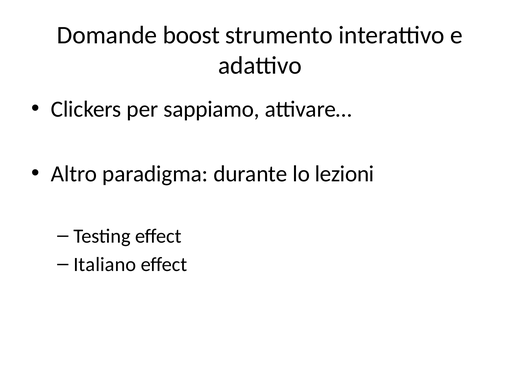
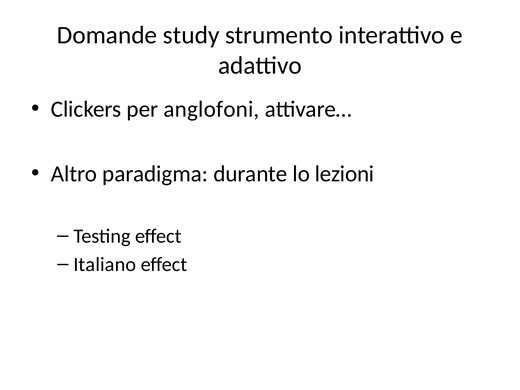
boost: boost -> study
sappiamo: sappiamo -> anglofoni
